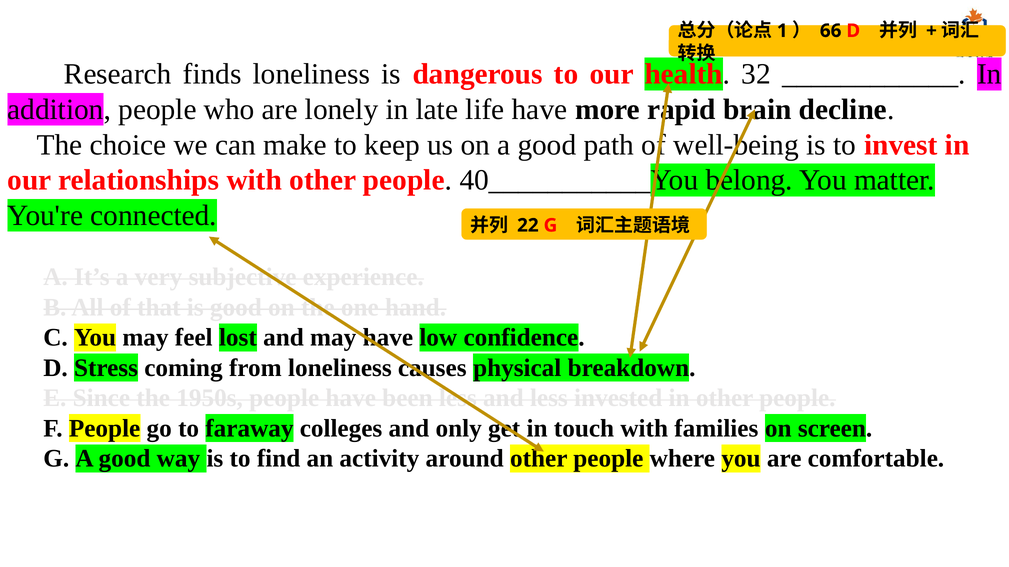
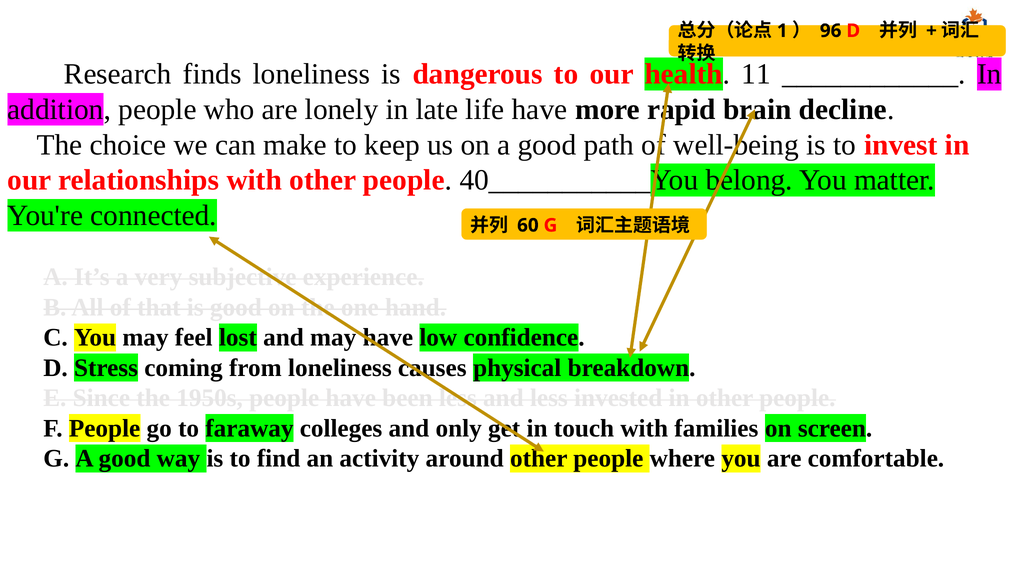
66: 66 -> 96
32: 32 -> 11
22: 22 -> 60
